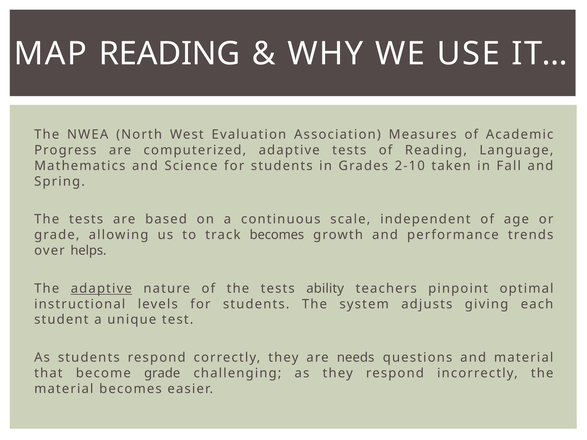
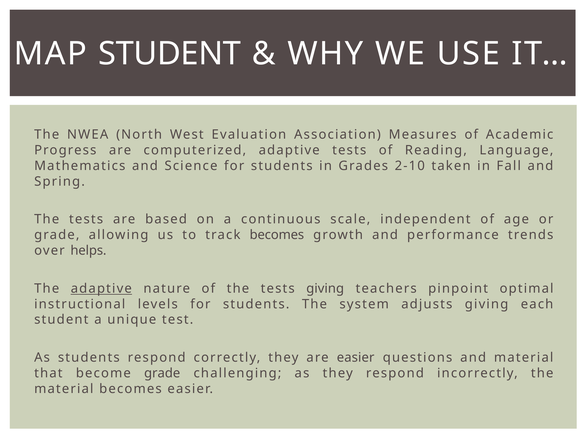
MAP READING: READING -> STUDENT
tests ability: ability -> giving
are needs: needs -> easier
